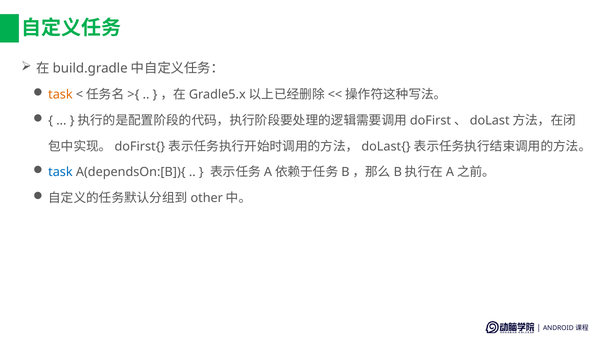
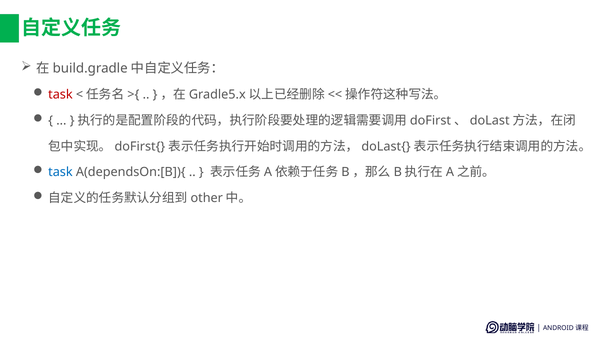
task at (60, 95) colour: orange -> red
